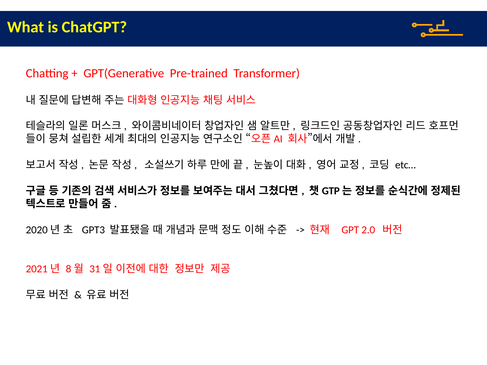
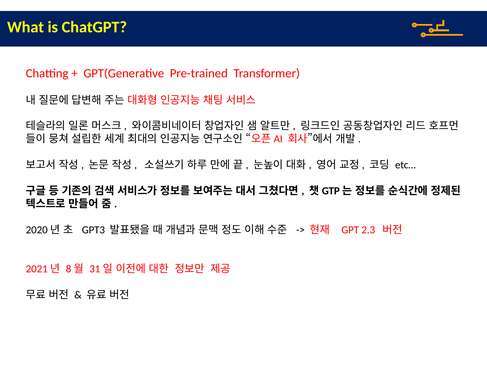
2.0: 2.0 -> 2.3
